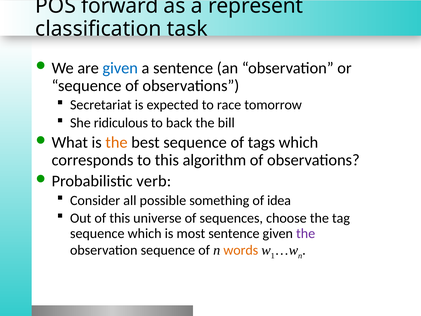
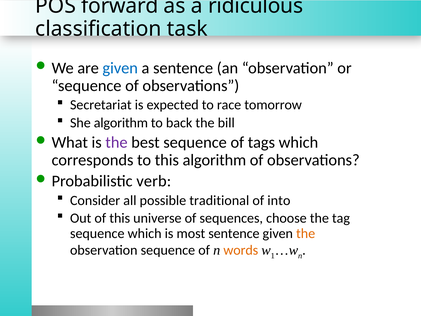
represent: represent -> ridiculous
She ridiculous: ridiculous -> algorithm
the at (117, 142) colour: orange -> purple
something: something -> traditional
idea: idea -> into
the at (306, 233) colour: purple -> orange
